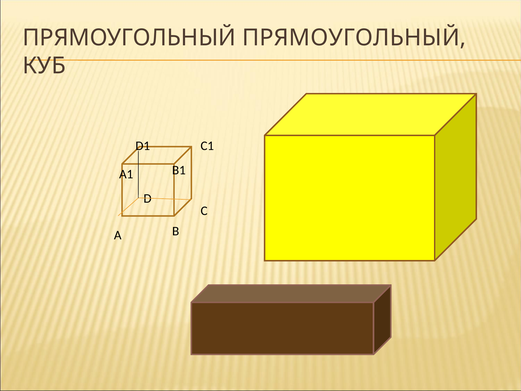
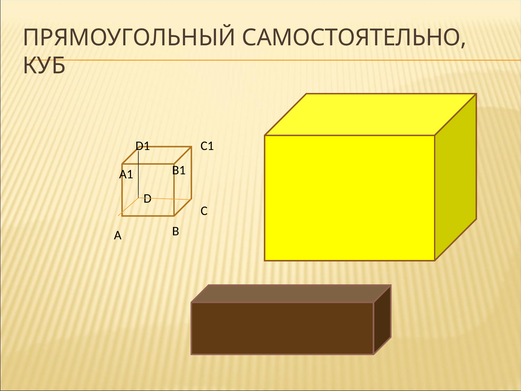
ПРЯМОУГОЛЬНЫЙ ПРЯМОУГОЛЬНЫЙ: ПРЯМОУГОЛЬНЫЙ -> САМОСТОЯТЕЛЬНО
